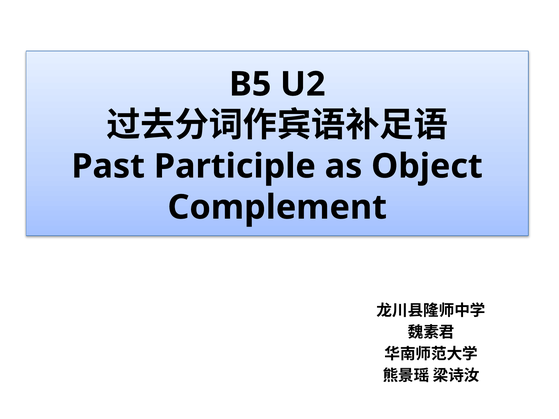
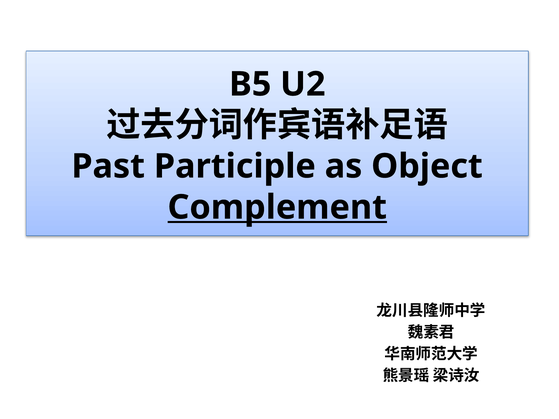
Complement underline: none -> present
